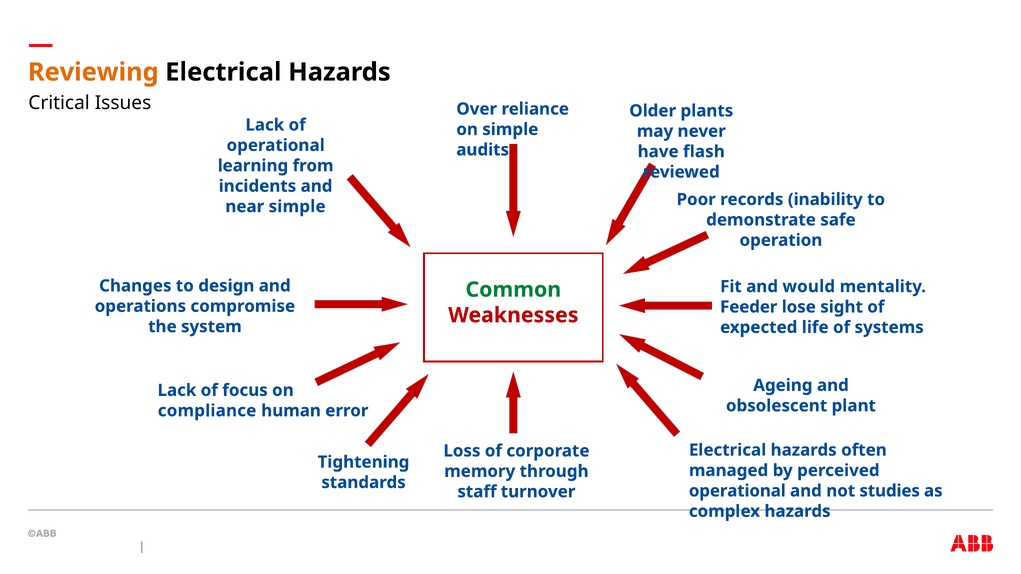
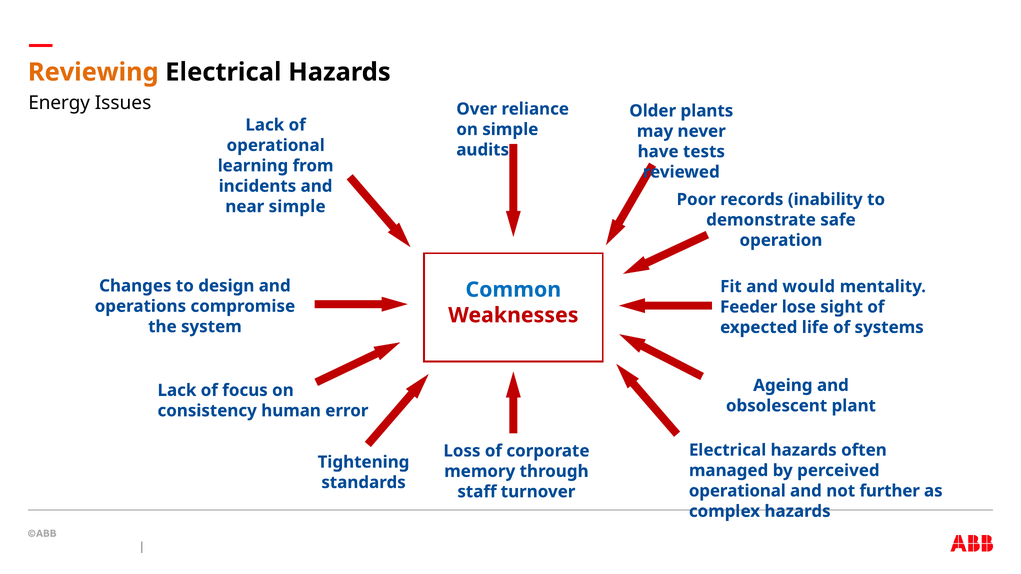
Critical: Critical -> Energy
flash: flash -> tests
Common colour: green -> blue
compliance: compliance -> consistency
studies: studies -> further
